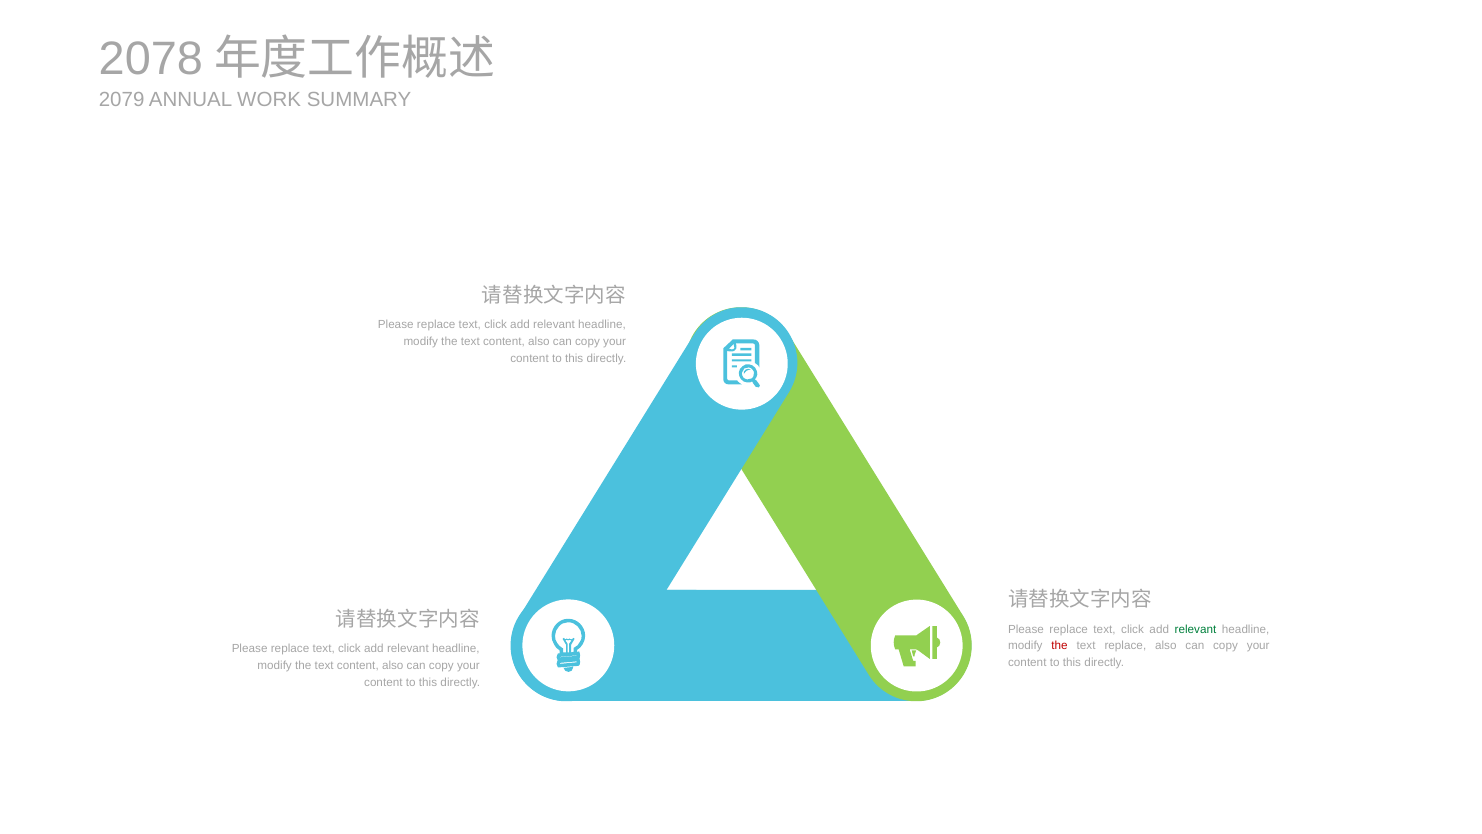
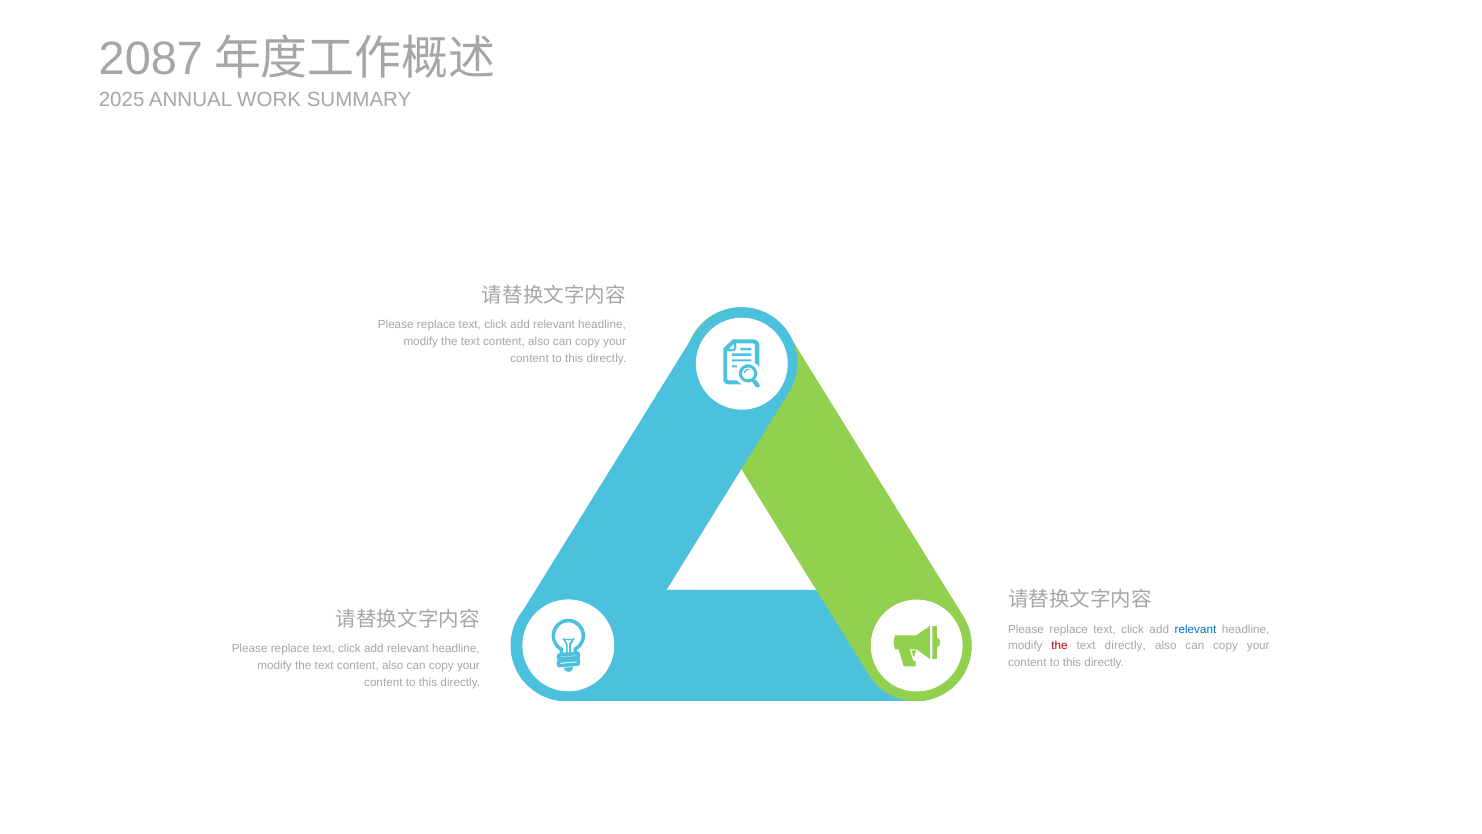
2078: 2078 -> 2087
2079: 2079 -> 2025
relevant at (1195, 629) colour: green -> blue
text replace: replace -> directly
